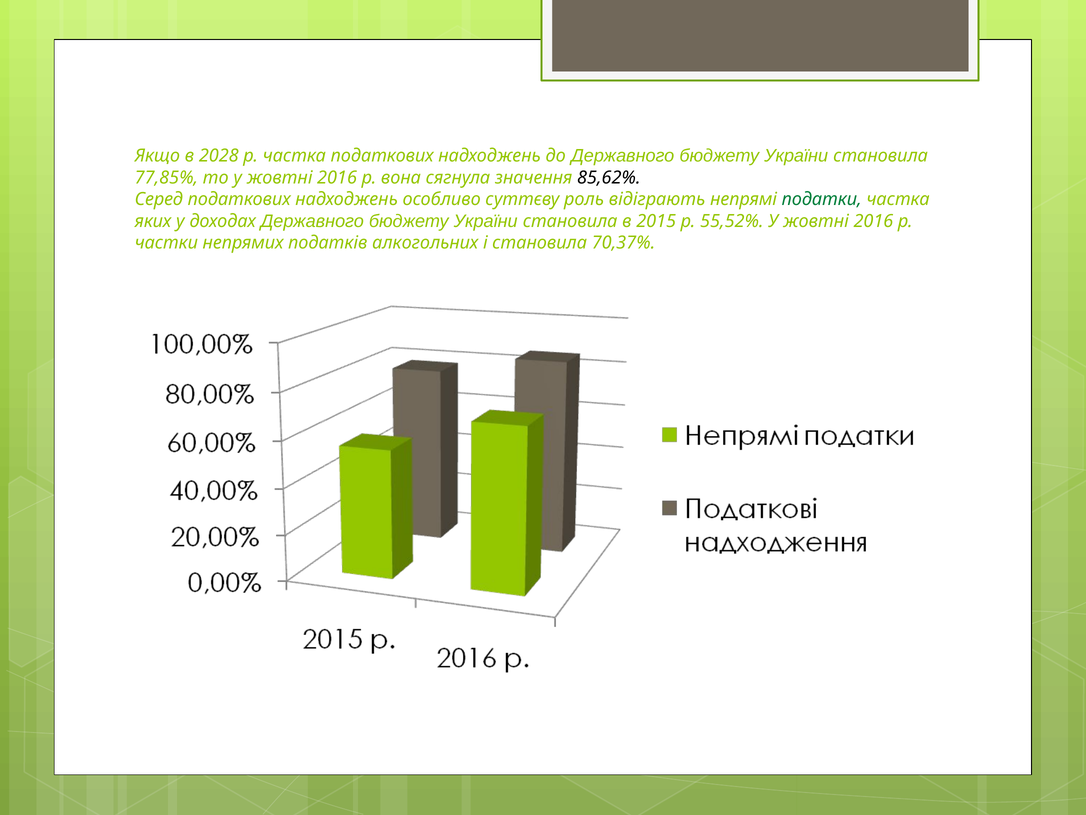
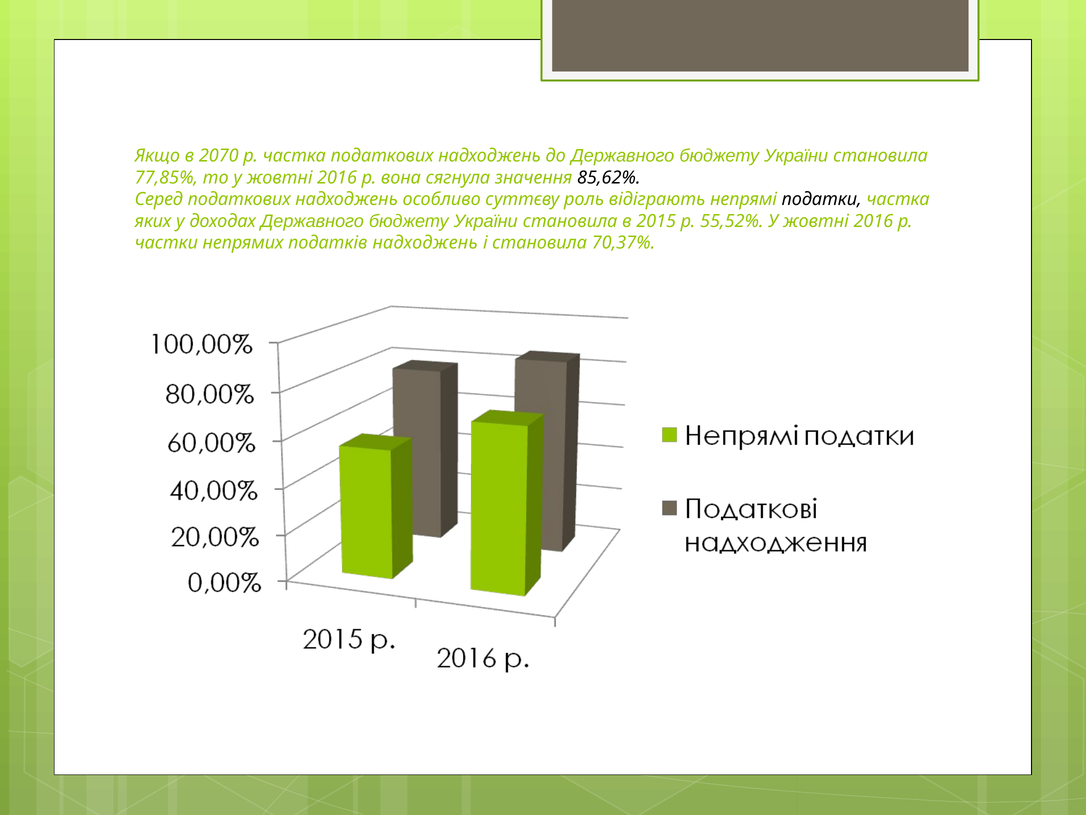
2028: 2028 -> 2070
податки colour: green -> black
податків алкогольних: алкогольних -> надходжень
